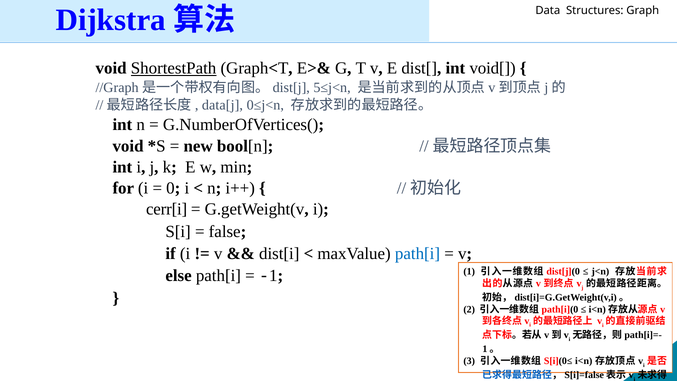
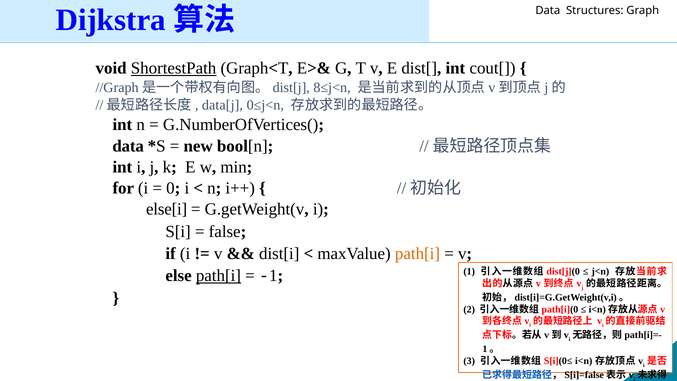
void[: void[ -> cout[
5≤j<n: 5≤j<n -> 8≤j<n
void at (128, 146): void -> data
cerr[i: cerr[i -> else[i
path[i at (418, 254) colour: blue -> orange
path[i at (218, 276) underline: none -> present
